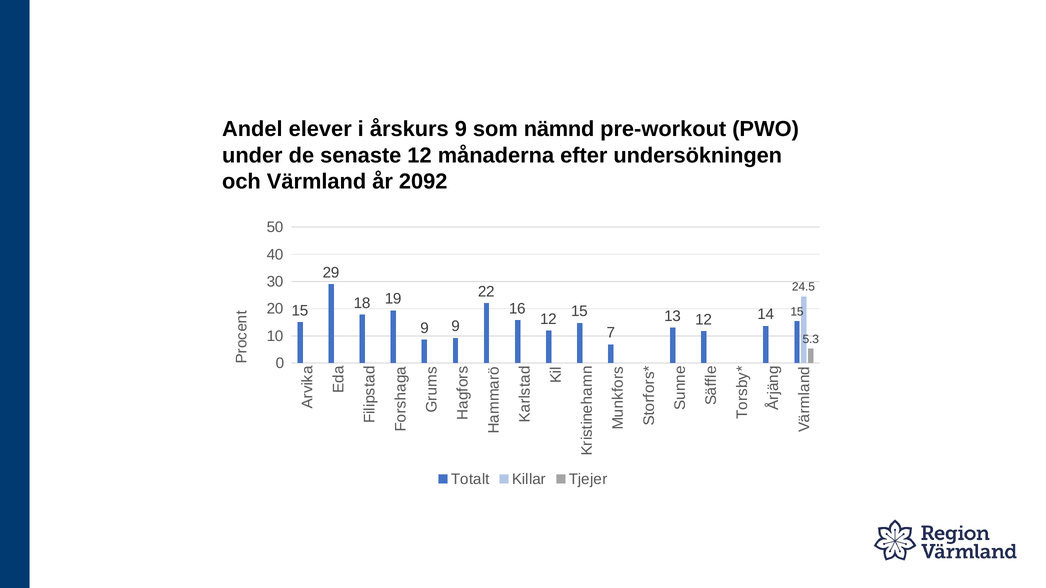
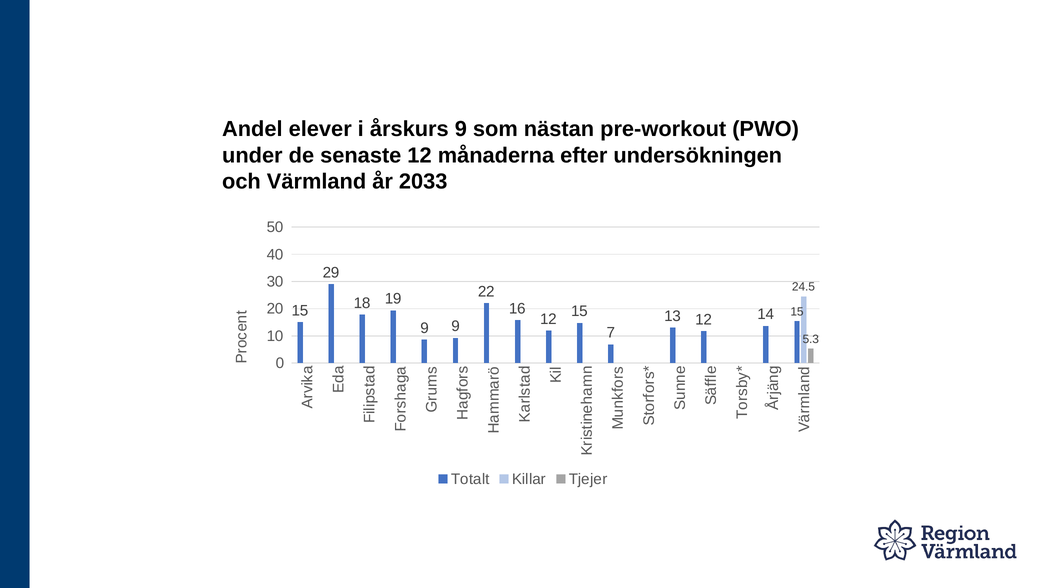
nämnd: nämnd -> nästan
2092: 2092 -> 2033
